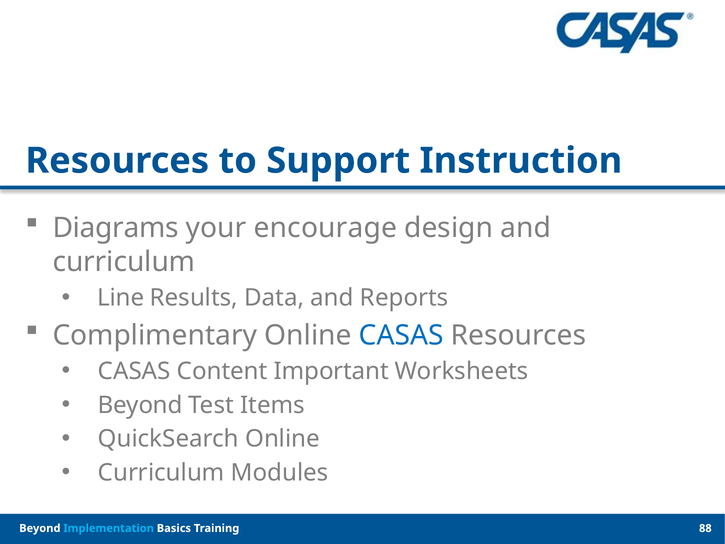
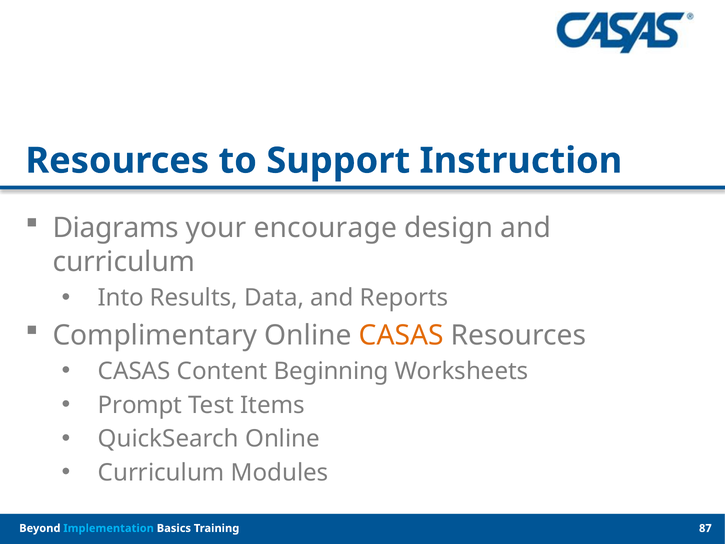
Line: Line -> Into
CASAS at (401, 335) colour: blue -> orange
Important: Important -> Beginning
Beyond at (140, 405): Beyond -> Prompt
88: 88 -> 87
